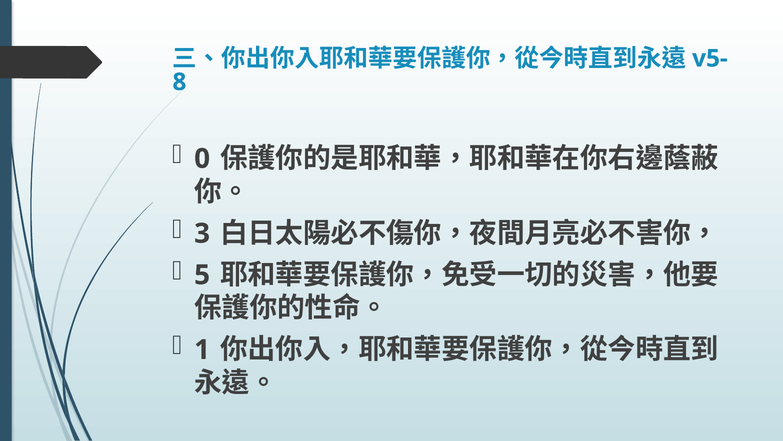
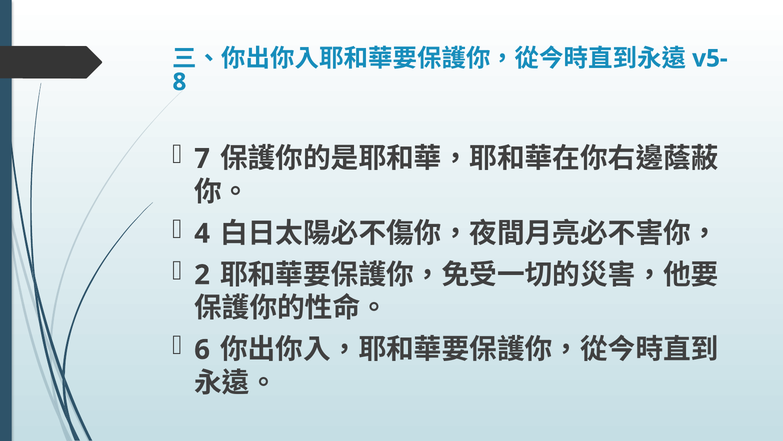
0: 0 -> 7
3: 3 -> 4
5: 5 -> 2
1: 1 -> 6
